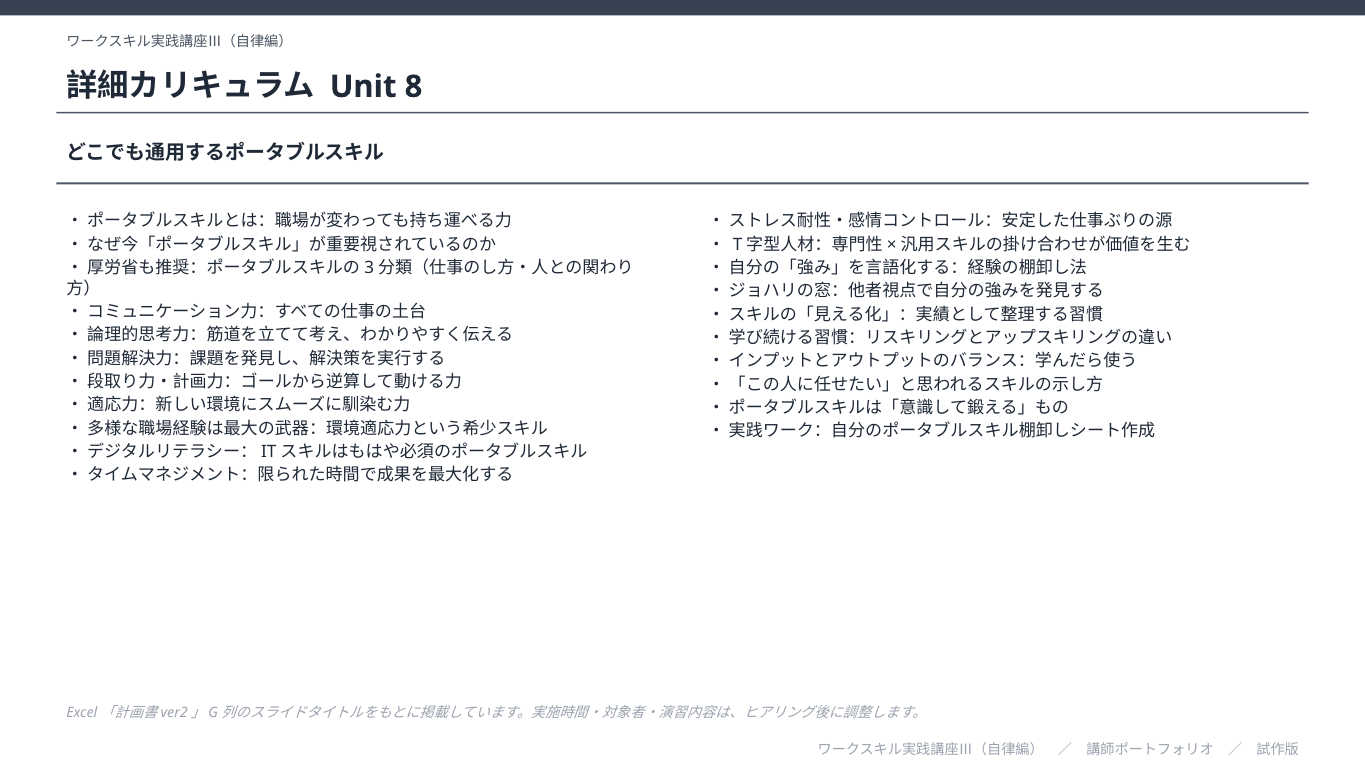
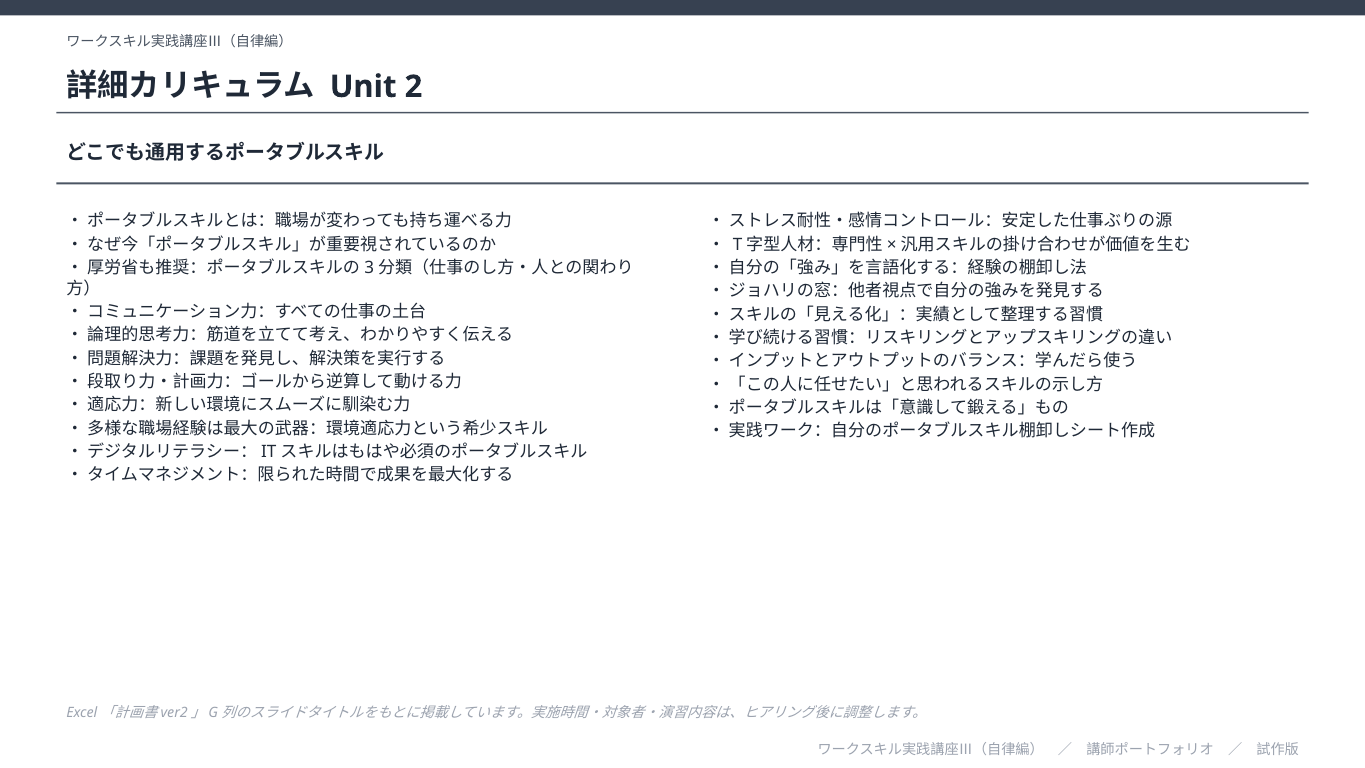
8: 8 -> 2
